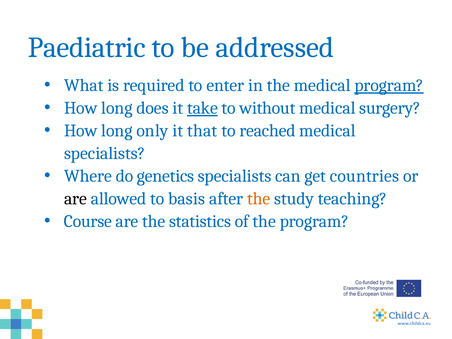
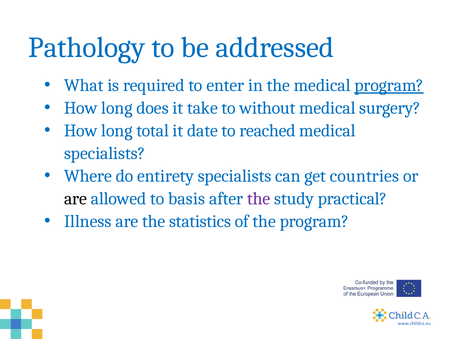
Paediatric: Paediatric -> Pathology
take underline: present -> none
only: only -> total
that: that -> date
genetics: genetics -> entirety
the at (259, 199) colour: orange -> purple
teaching: teaching -> practical
Course: Course -> Illness
